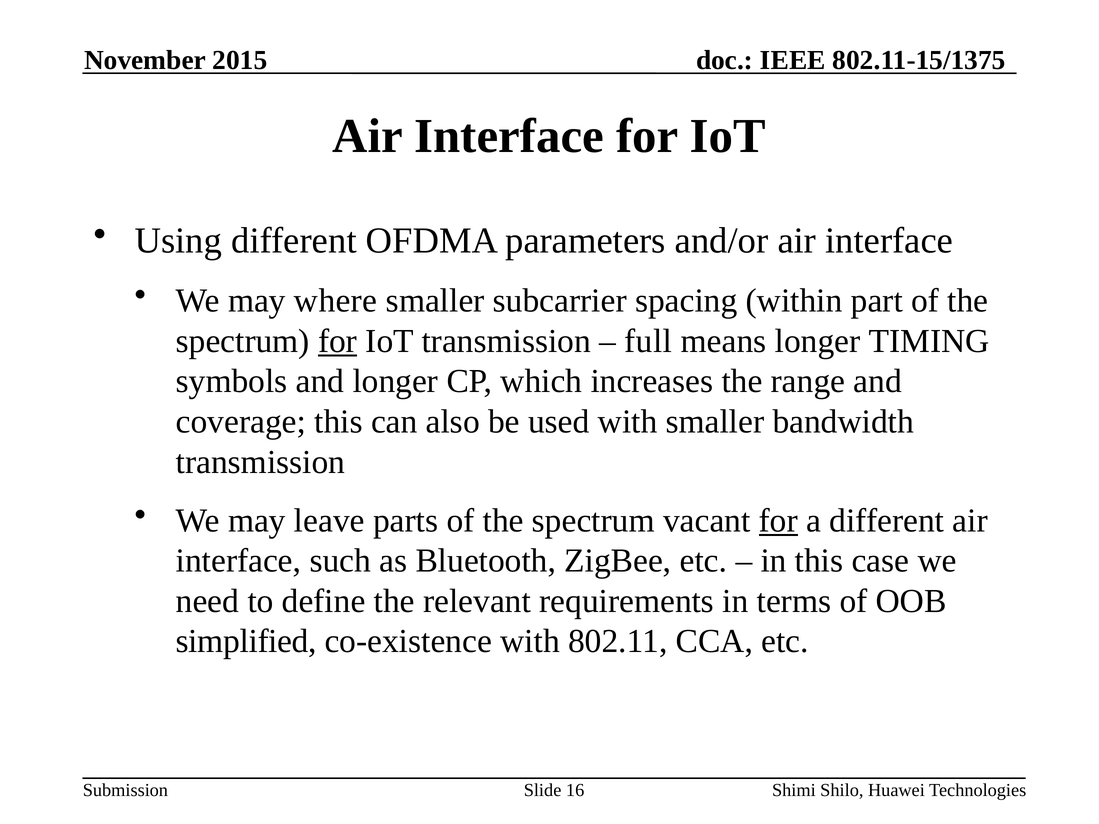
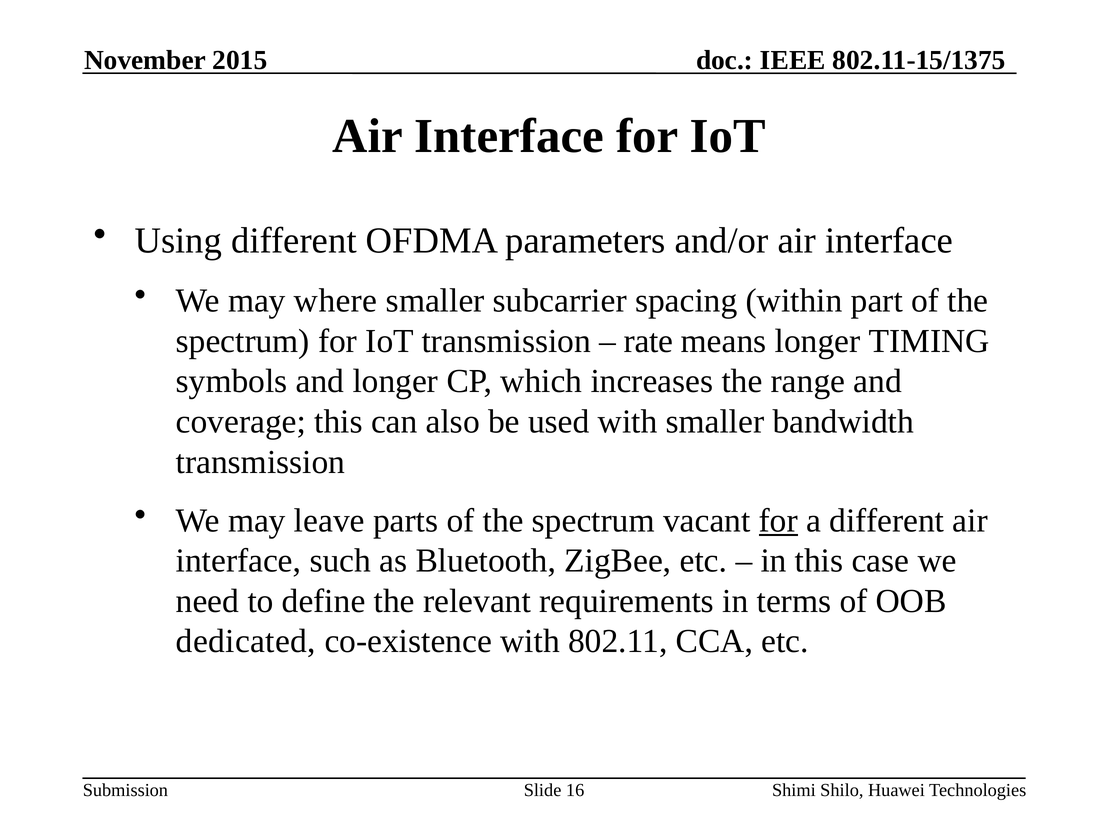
for at (338, 341) underline: present -> none
full: full -> rate
simplified: simplified -> dedicated
